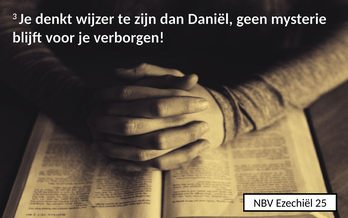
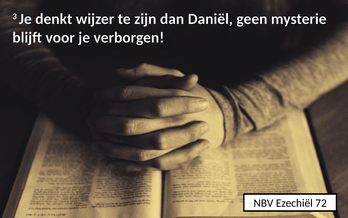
25: 25 -> 72
